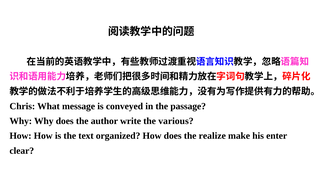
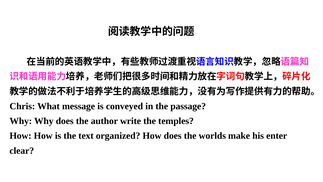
various: various -> temples
realize: realize -> worlds
